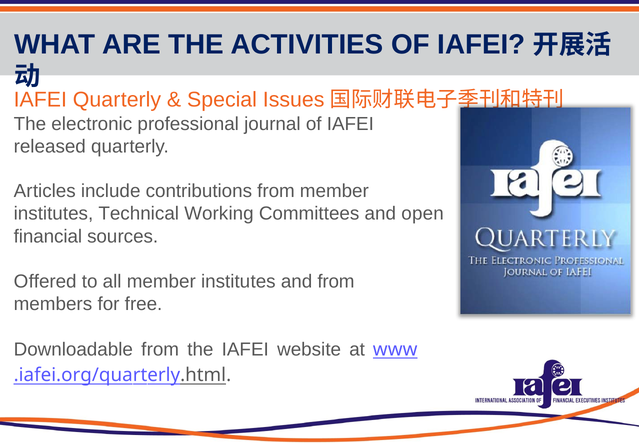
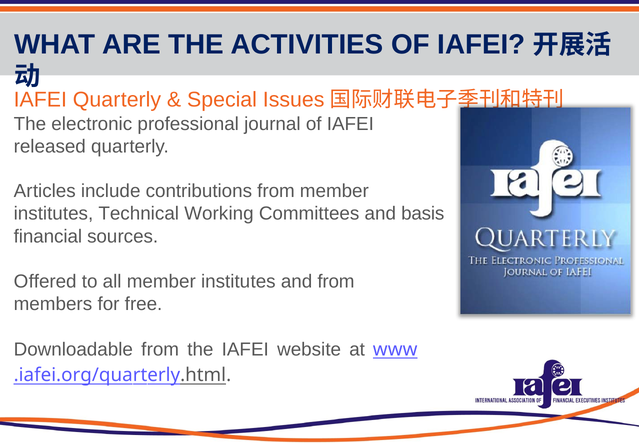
open: open -> basis
